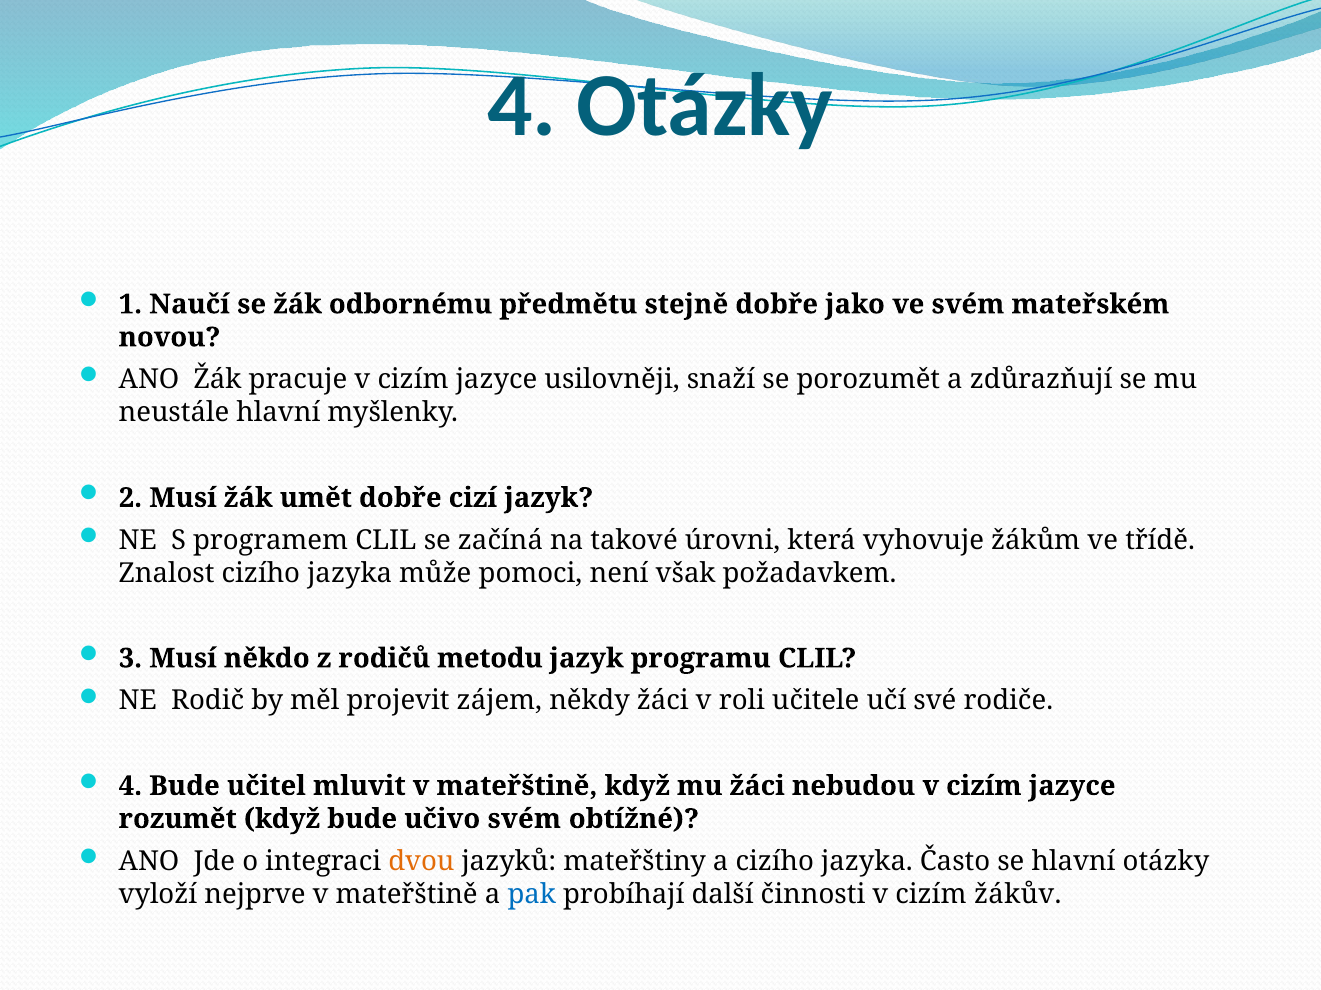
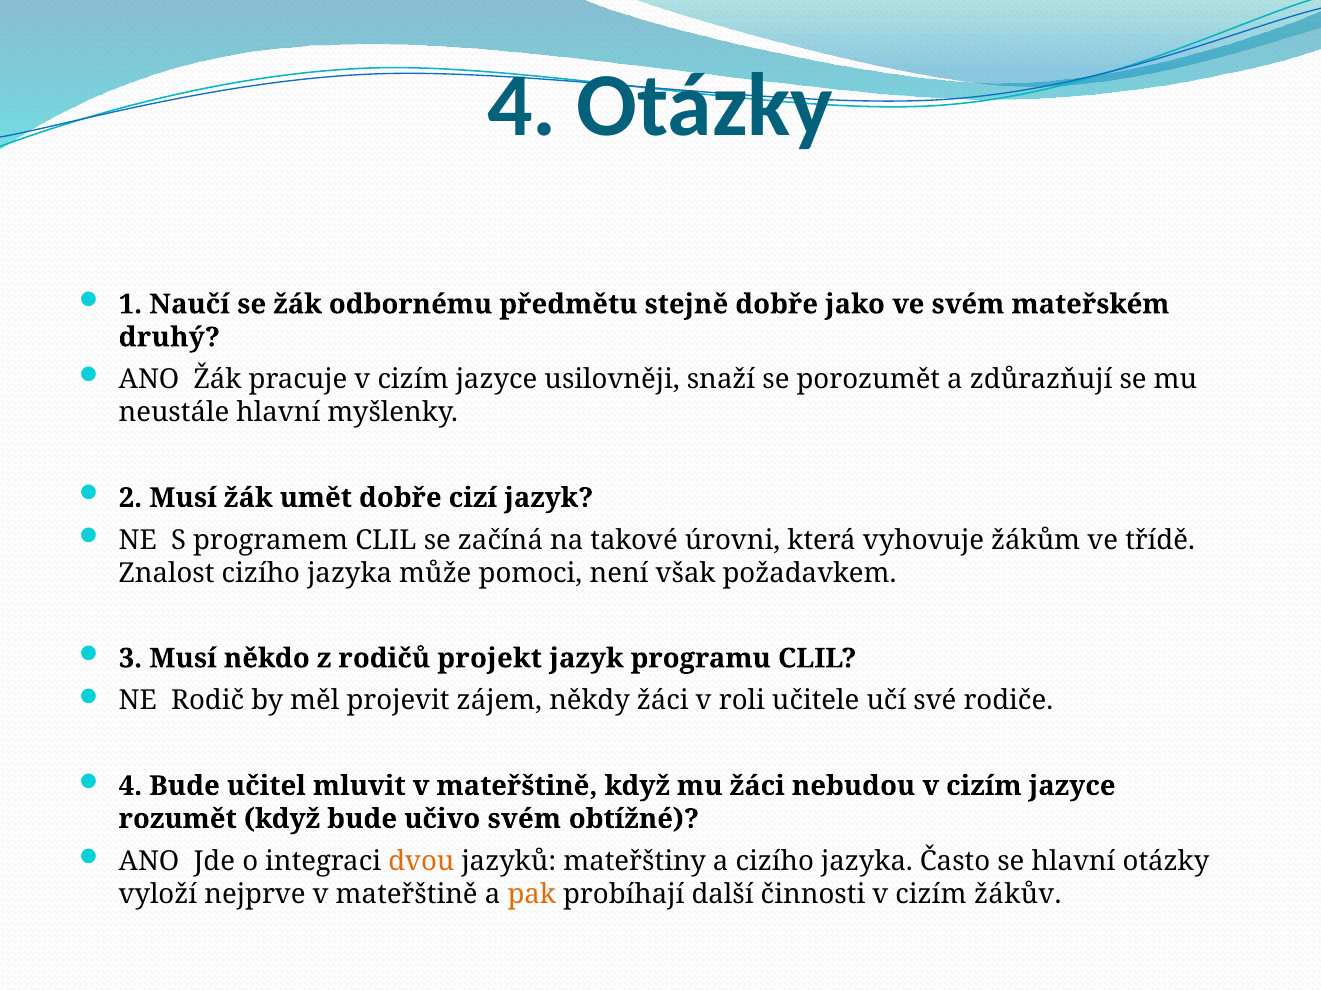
novou: novou -> druhý
metodu: metodu -> projekt
pak colour: blue -> orange
